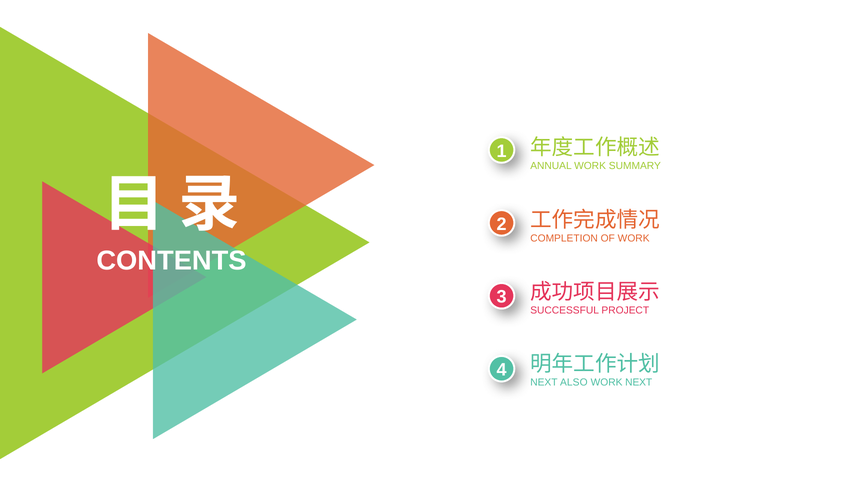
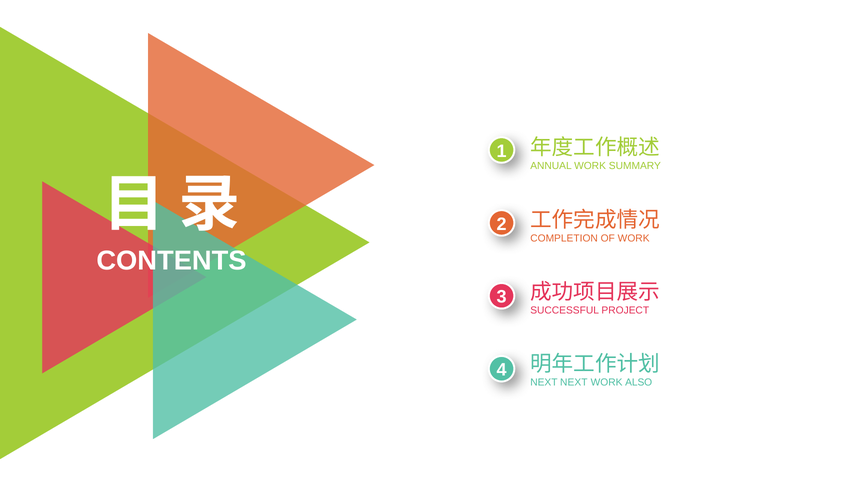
NEXT ALSO: ALSO -> NEXT
WORK NEXT: NEXT -> ALSO
